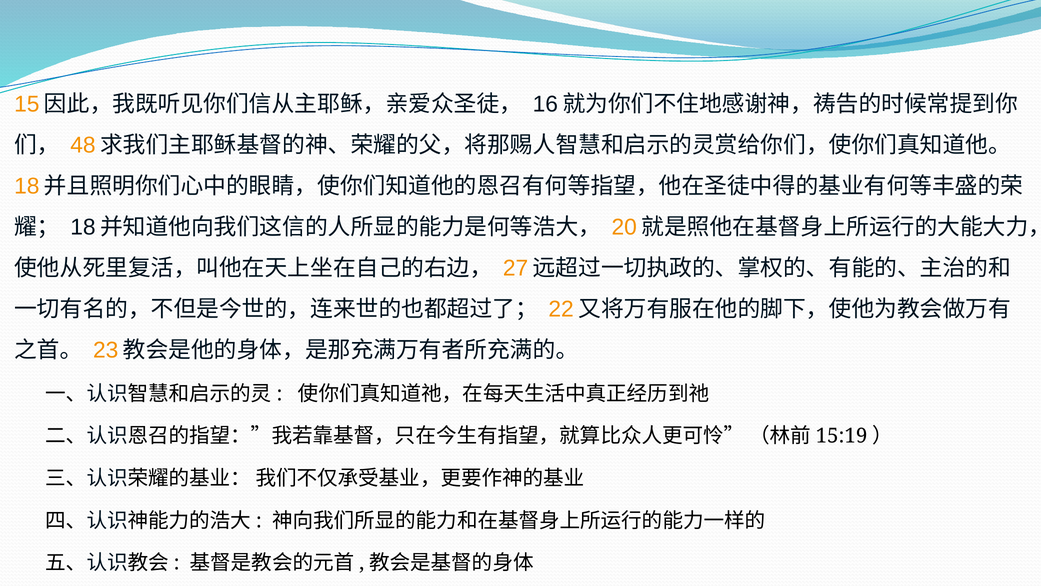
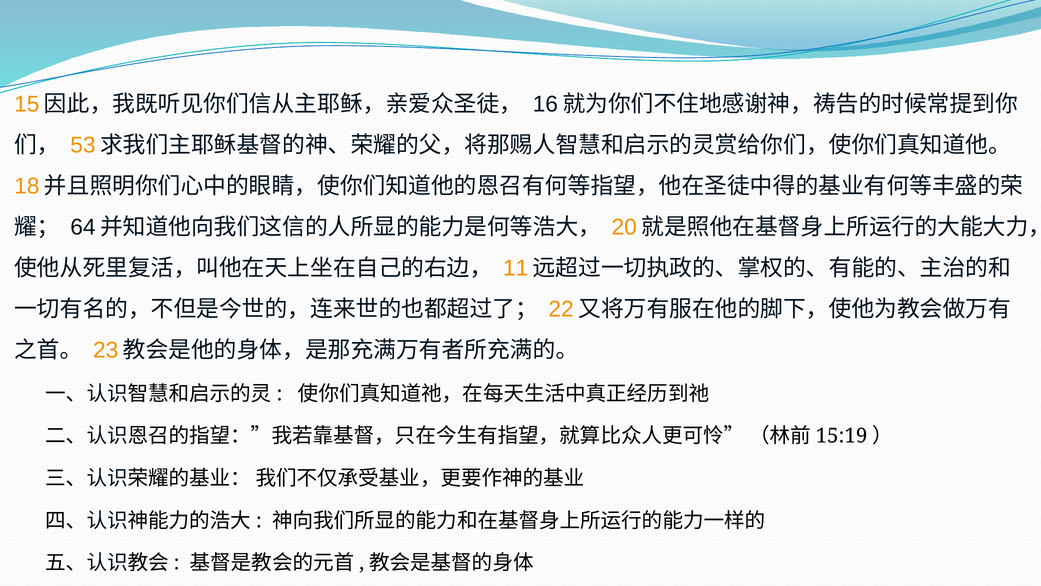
48: 48 -> 53
18 at (83, 227): 18 -> 64
27: 27 -> 11
